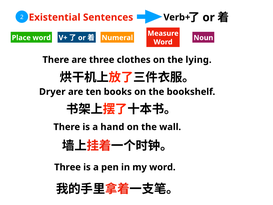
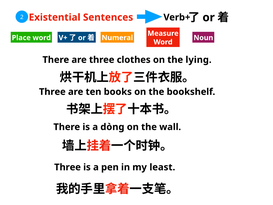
Dryer at (52, 92): Dryer -> Three
hand: hand -> dòng
my word: word -> least
